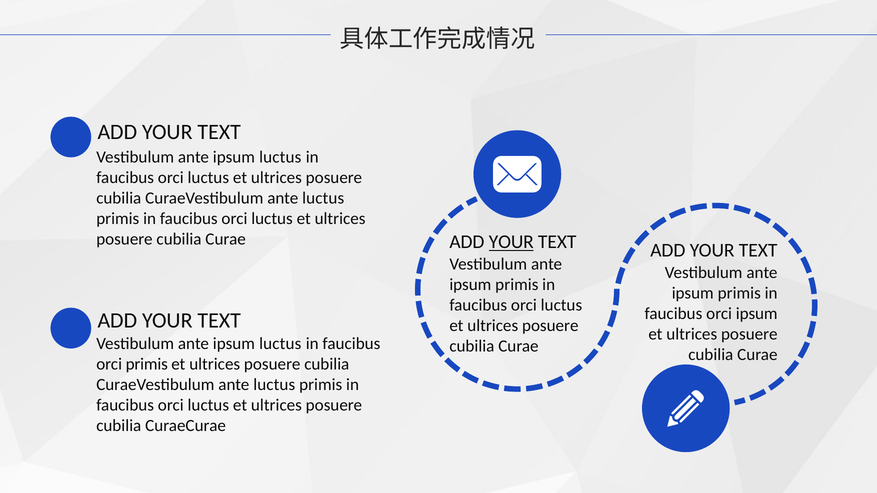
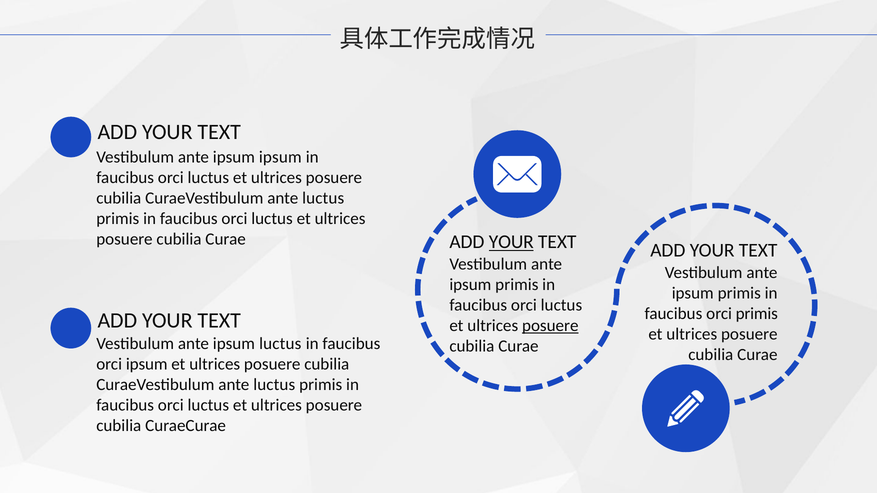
luctus at (280, 157): luctus -> ipsum
orci ipsum: ipsum -> primis
posuere at (550, 326) underline: none -> present
orci primis: primis -> ipsum
